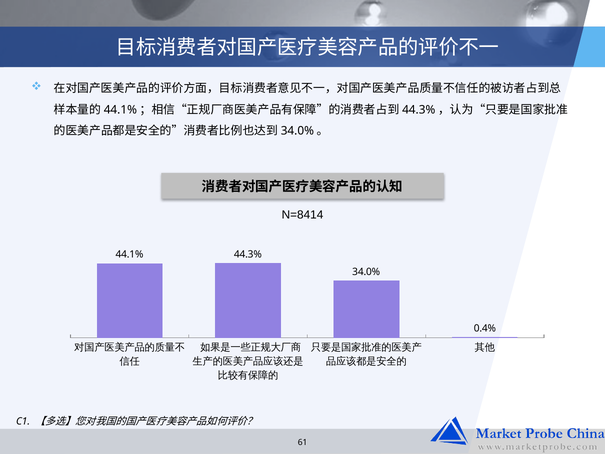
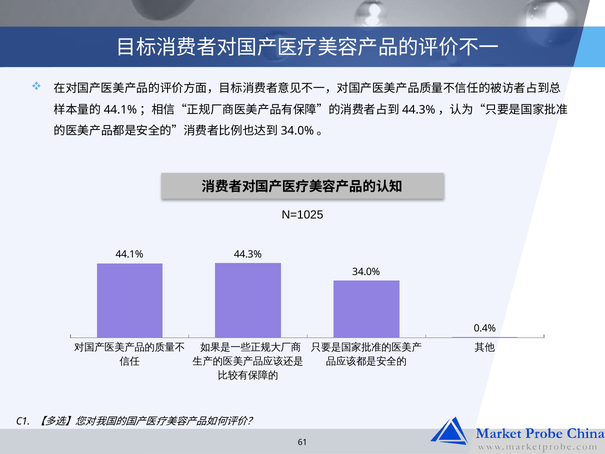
N=8414: N=8414 -> N=1025
